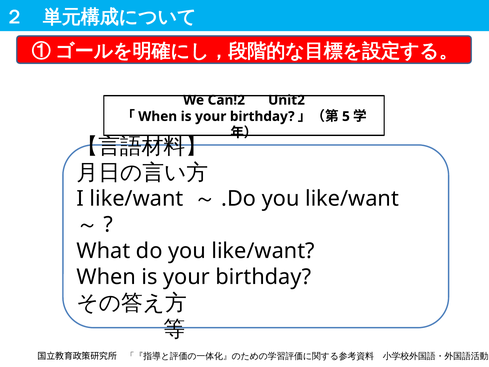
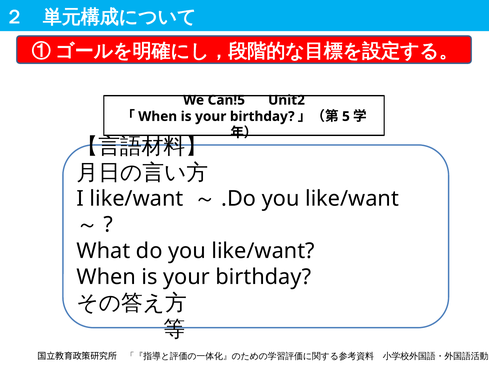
Can!2: Can!2 -> Can!5
